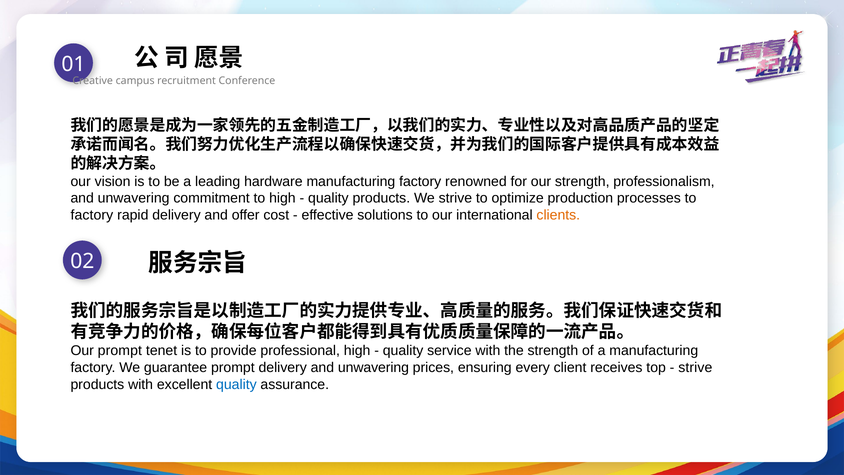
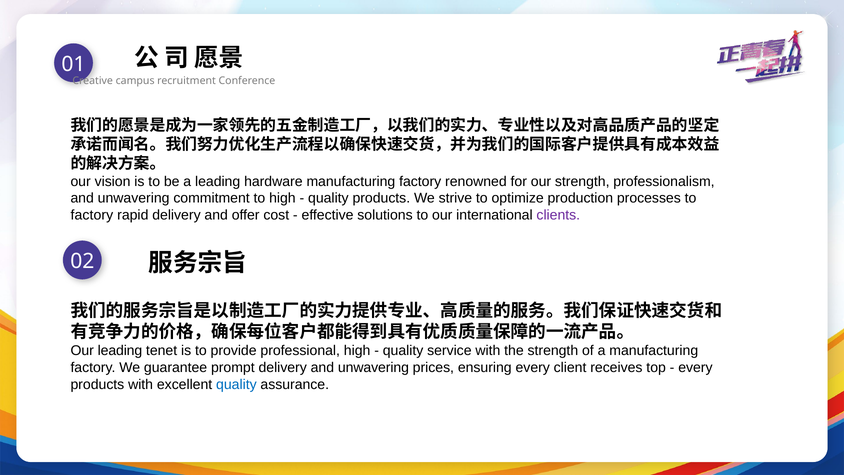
clients colour: orange -> purple
Our prompt: prompt -> leading
strive at (695, 367): strive -> every
